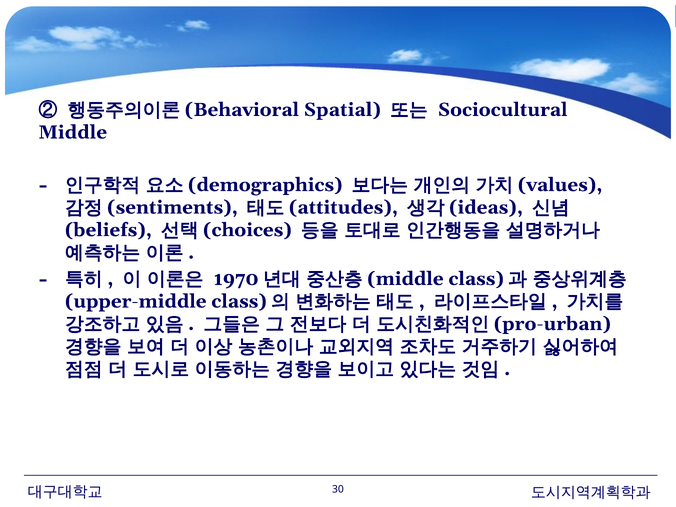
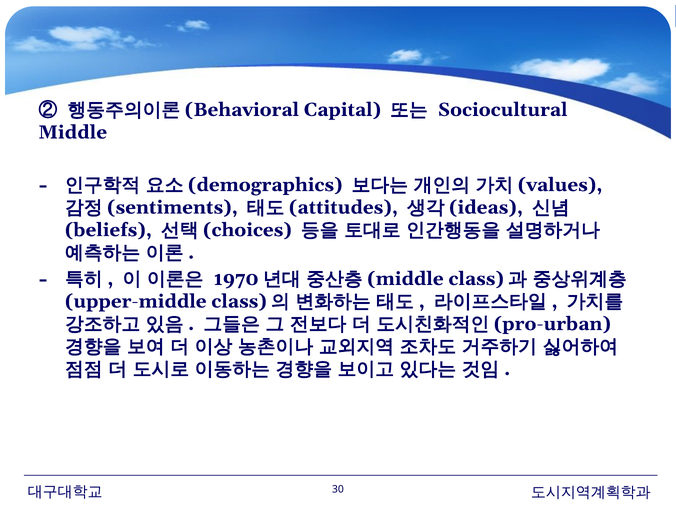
Spatial: Spatial -> Capital
